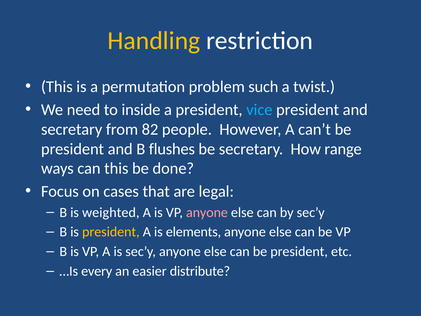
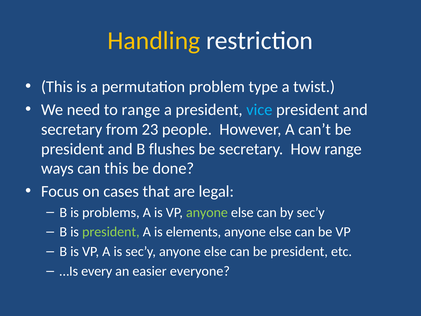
such: such -> type
to inside: inside -> range
82: 82 -> 23
weighted: weighted -> problems
anyone at (207, 212) colour: pink -> light green
president at (111, 232) colour: yellow -> light green
distribute: distribute -> everyone
